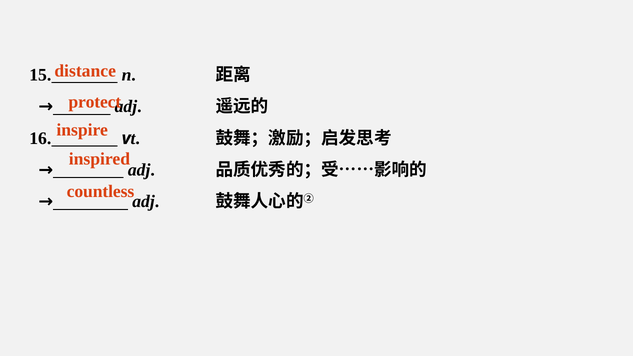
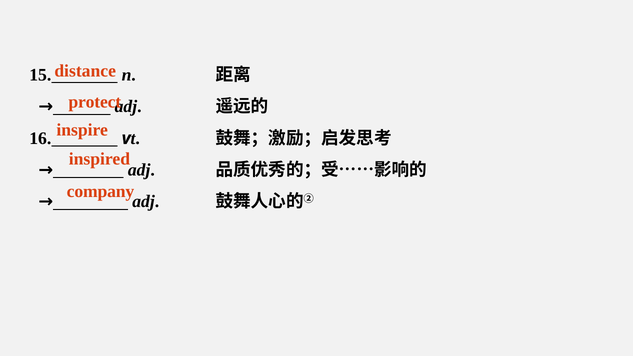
countless: countless -> company
